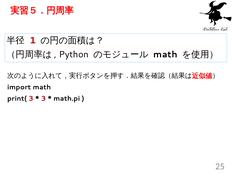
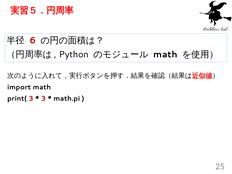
1: 1 -> 6
